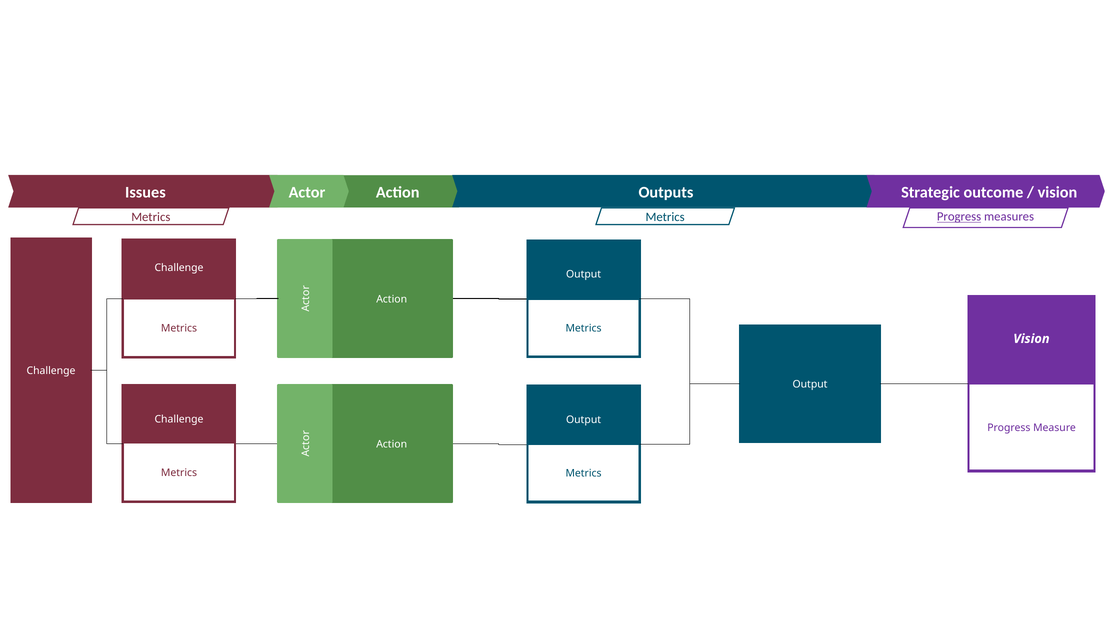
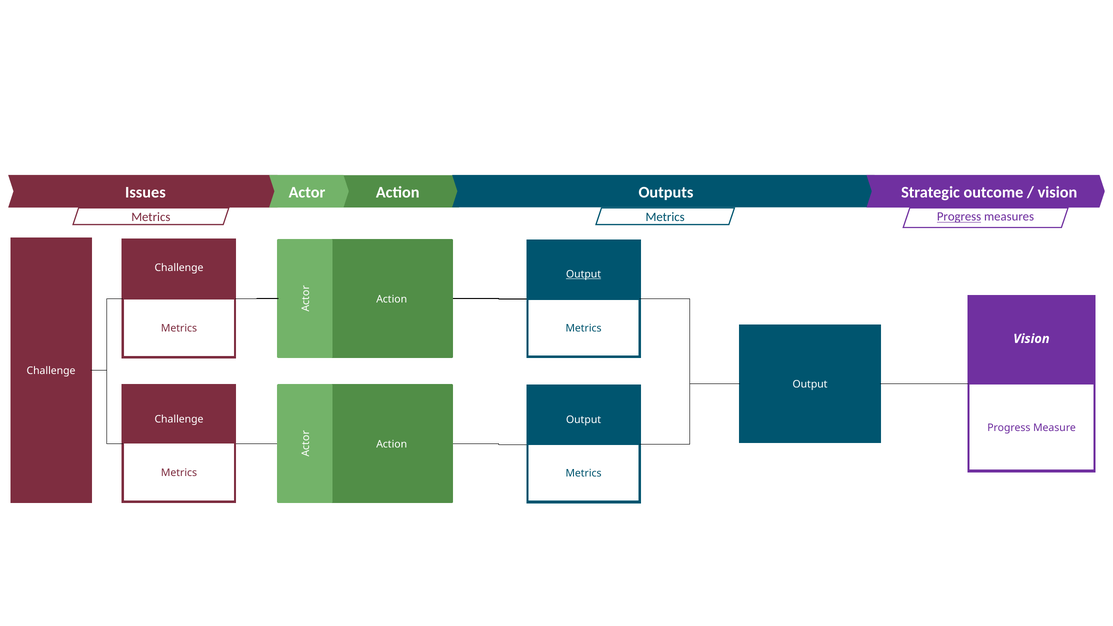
Output at (584, 274) underline: none -> present
